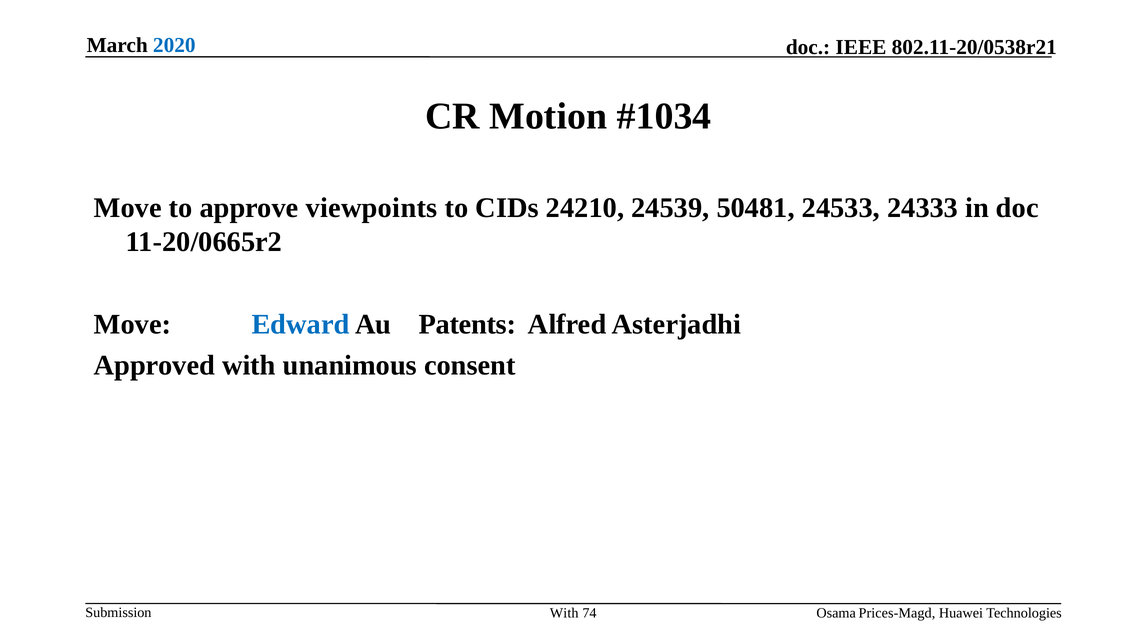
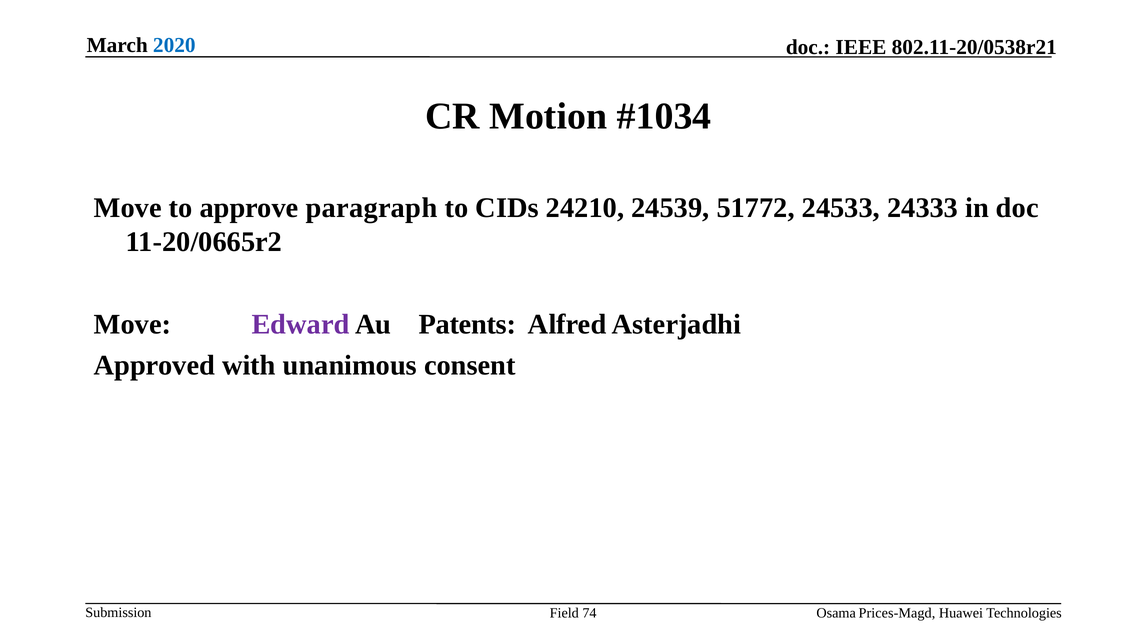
viewpoints: viewpoints -> paragraph
50481: 50481 -> 51772
Edward colour: blue -> purple
With at (564, 613): With -> Field
